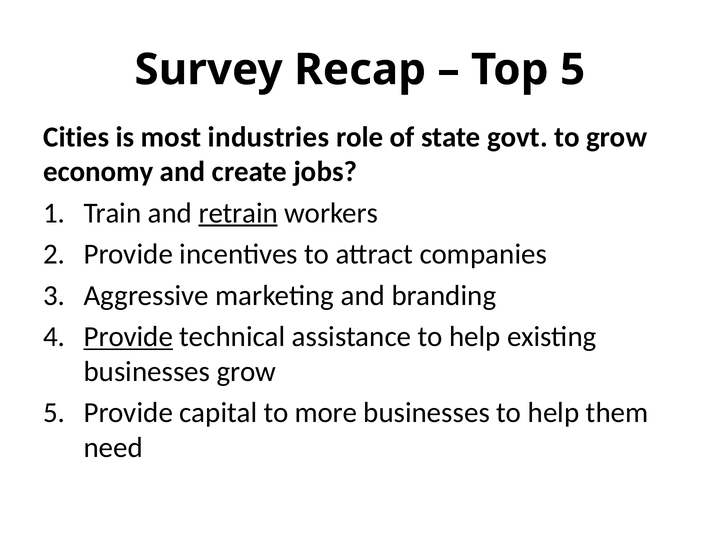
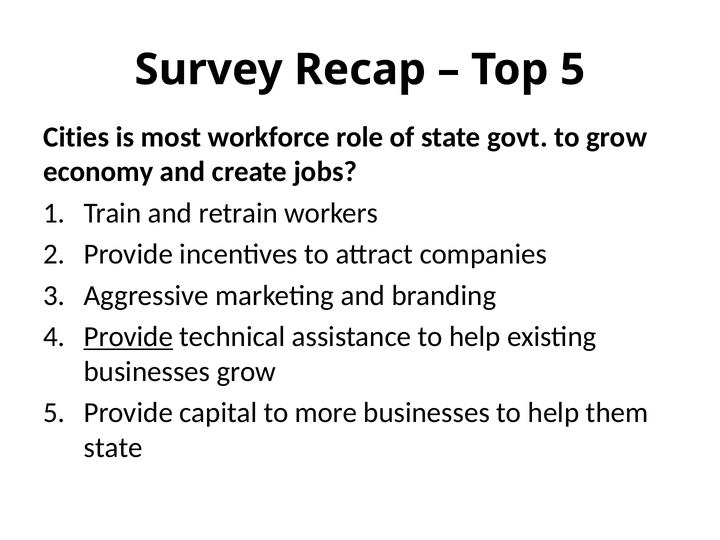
industries: industries -> workforce
retrain underline: present -> none
need at (113, 448): need -> state
